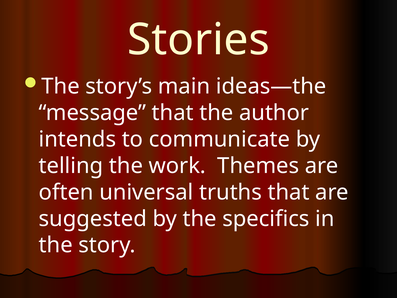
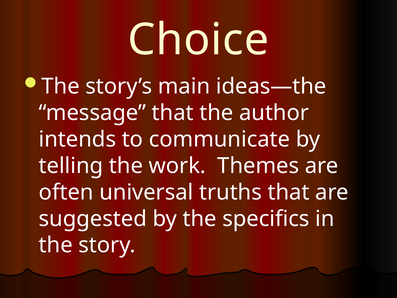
Stories: Stories -> Choice
